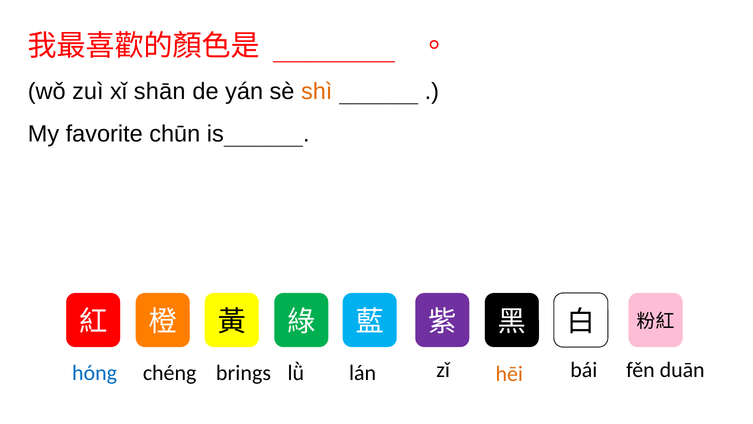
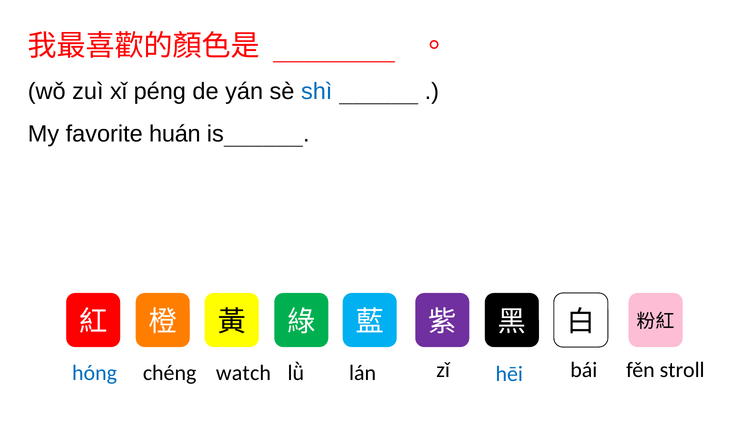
shān: shān -> péng
shì colour: orange -> blue
chūn: chūn -> huán
brings: brings -> watch
hēi colour: orange -> blue
duān: duān -> stroll
